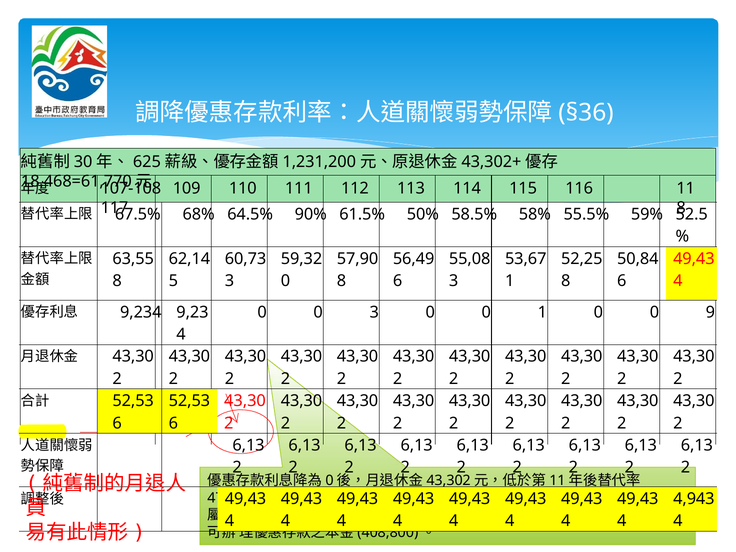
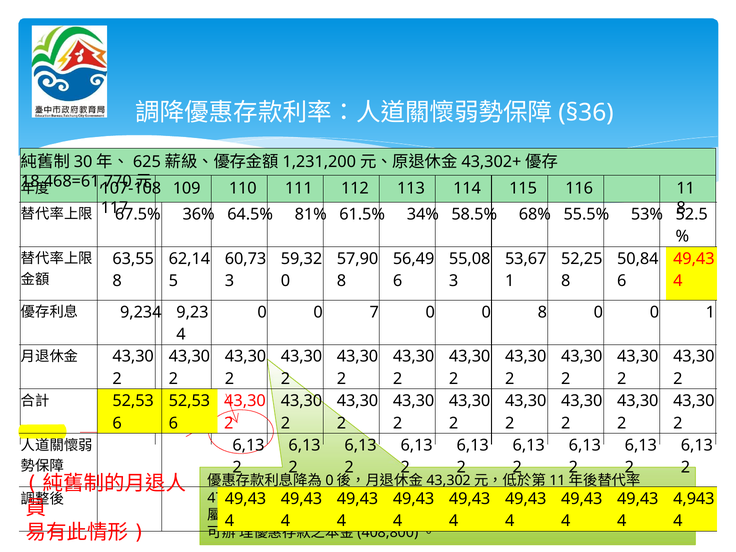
68%: 68% -> 36%
90%: 90% -> 81%
50%: 50% -> 34%
58%: 58% -> 68%
59%: 59% -> 53%
0 3: 3 -> 7
0 1: 1 -> 8
0 9: 9 -> 1
